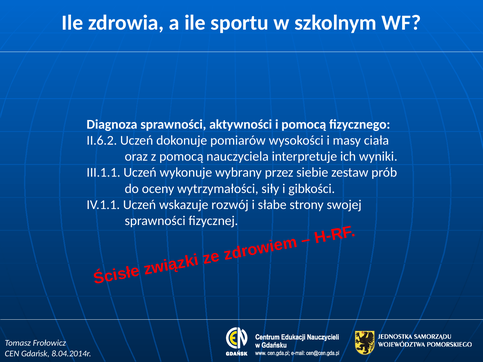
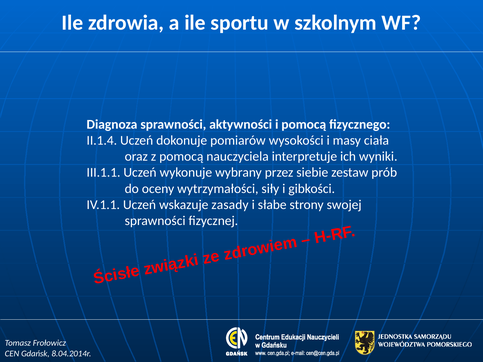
II.6.2: II.6.2 -> II.1.4
rozwój: rozwój -> zasady
